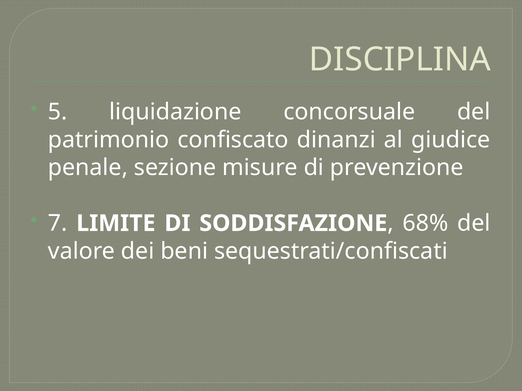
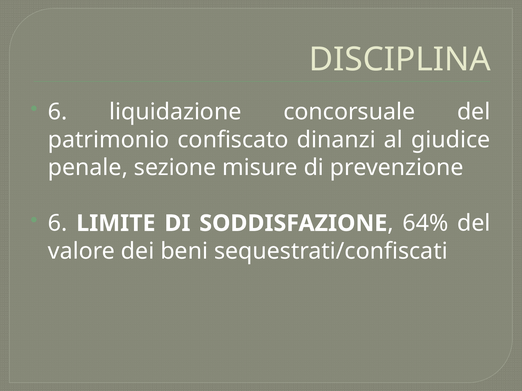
5 at (58, 112): 5 -> 6
7 at (58, 224): 7 -> 6
68%: 68% -> 64%
